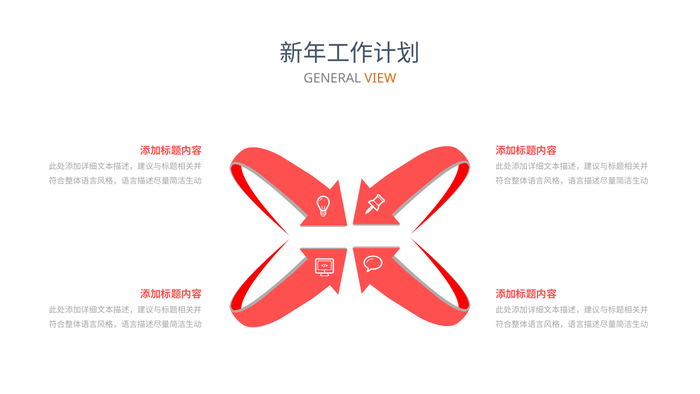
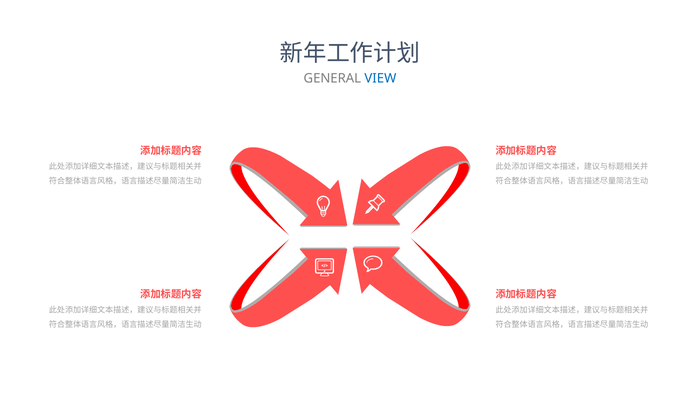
VIEW colour: orange -> blue
